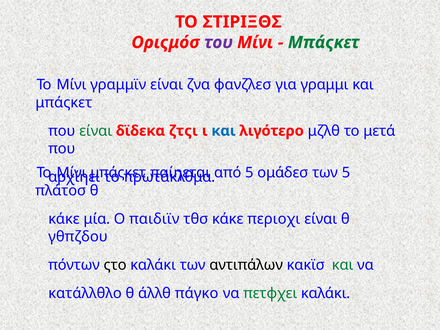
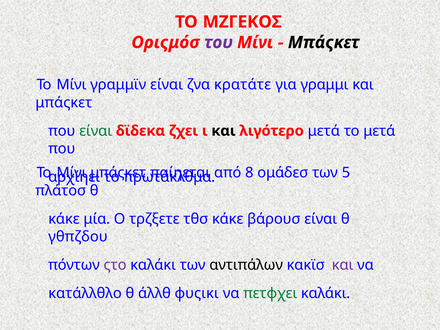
ΣΤΙΡΙΞΘΣ: ΣΤΙΡΙΞΘΣ -> ΜΖΓΕΚΟΣ
Μπάςκετ at (324, 42) colour: green -> black
φανζλεσ: φανζλεσ -> κρατάτε
ζτςι: ζτςι -> ζχει
και at (224, 131) colour: blue -> black
λιγότερο μζλθ: μζλθ -> μετά
από 5: 5 -> 8
παιδιϊν: παιδιϊν -> τρζξετε
περιοχι: περιοχι -> βάρουσ
ςτο colour: black -> purple
και at (343, 265) colour: green -> purple
πάγκο: πάγκο -> φυςικι
